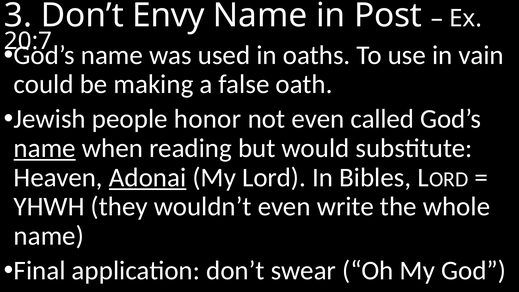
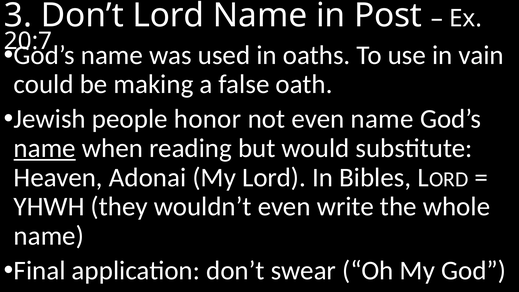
Don’t Envy: Envy -> Lord
even called: called -> name
Adonai underline: present -> none
